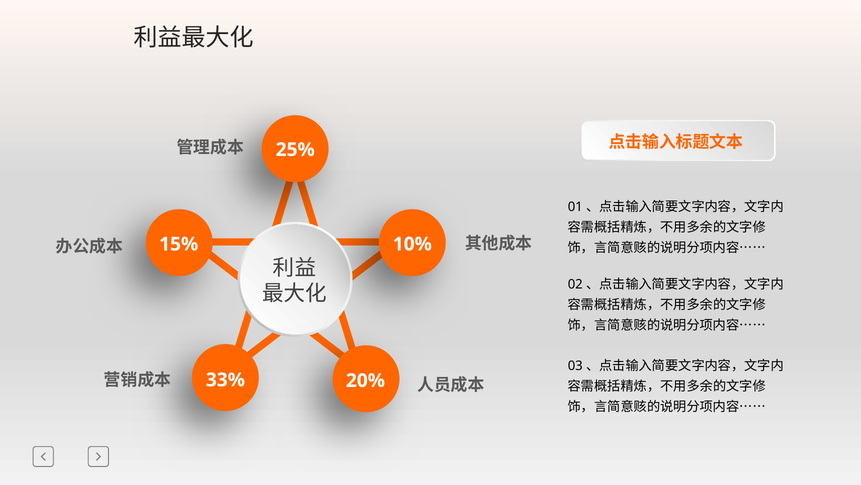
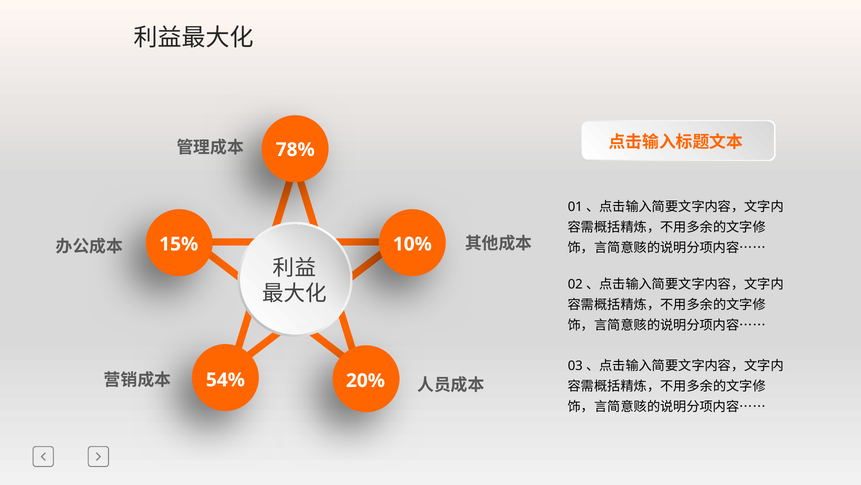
25%: 25% -> 78%
33%: 33% -> 54%
